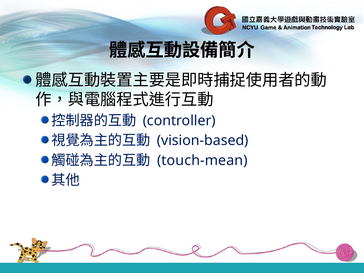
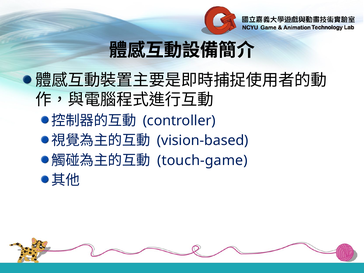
touch-mean: touch-mean -> touch-game
